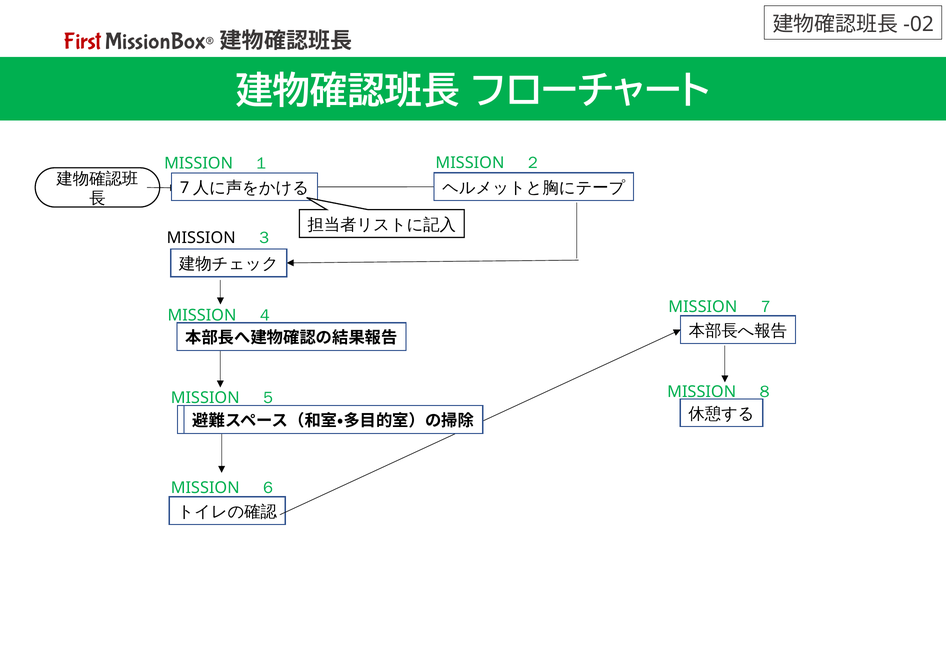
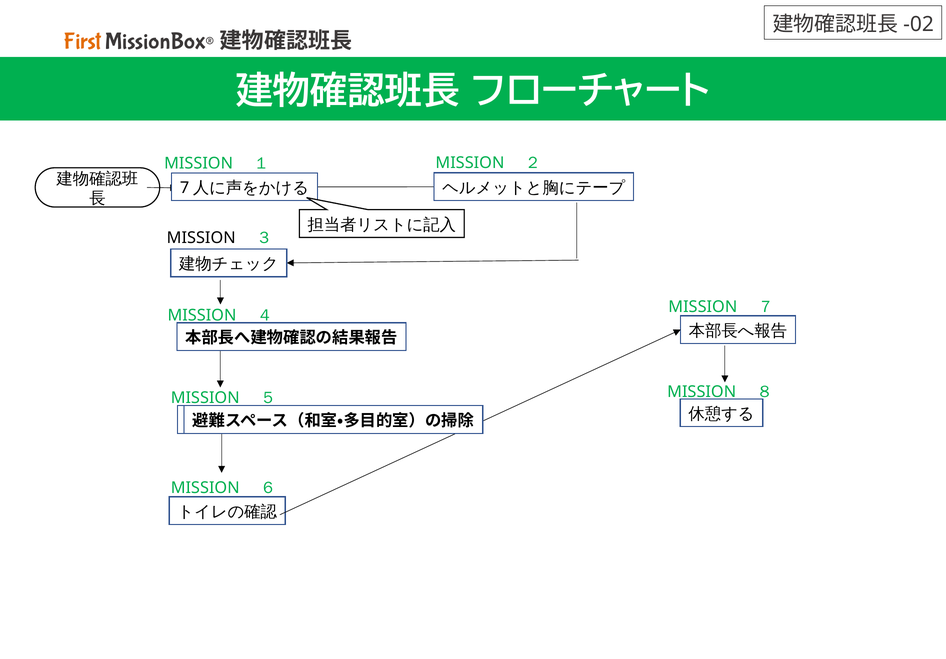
First colour: red -> orange
